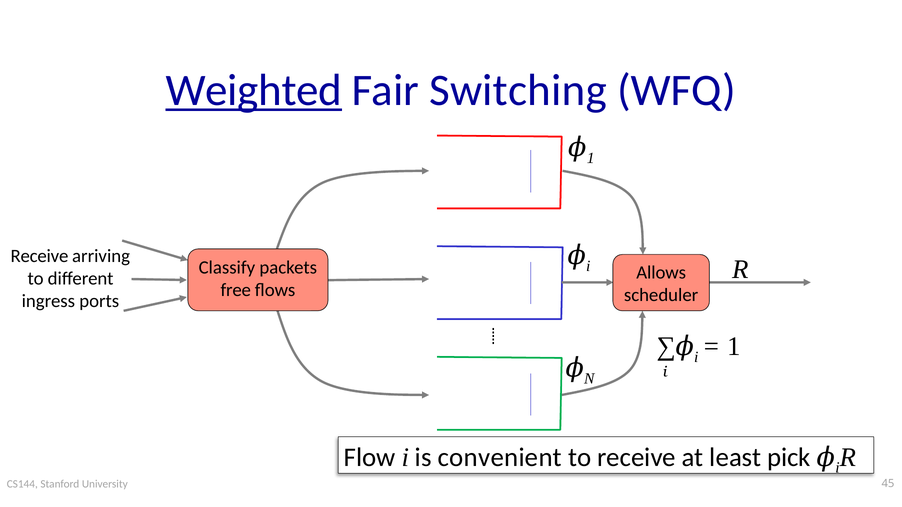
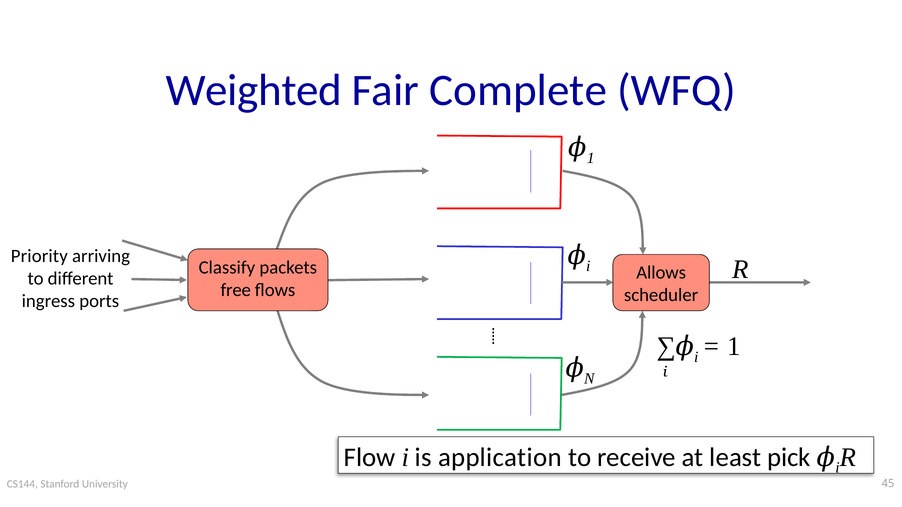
Weighted underline: present -> none
Switching: Switching -> Complete
Receive at (39, 256): Receive -> Priority
convenient: convenient -> application
